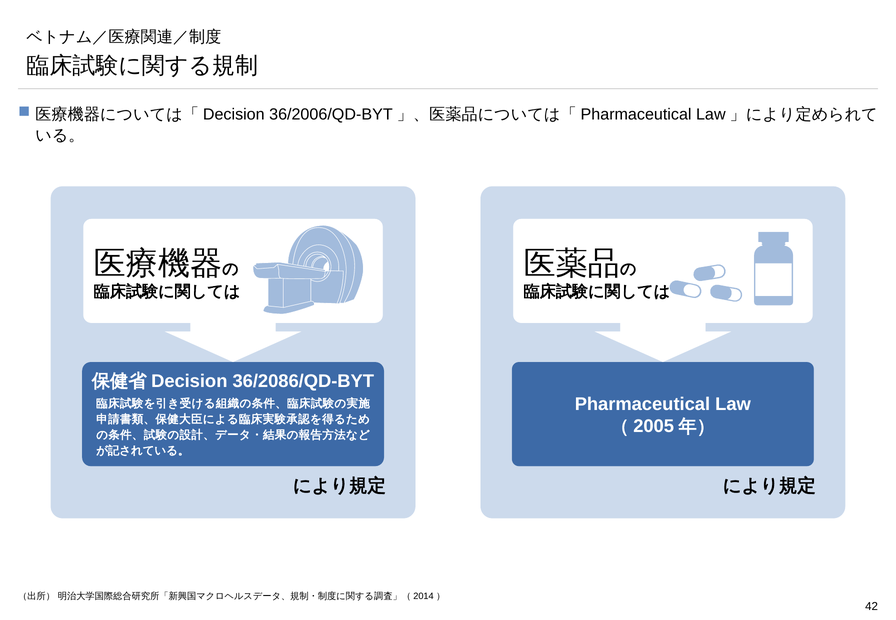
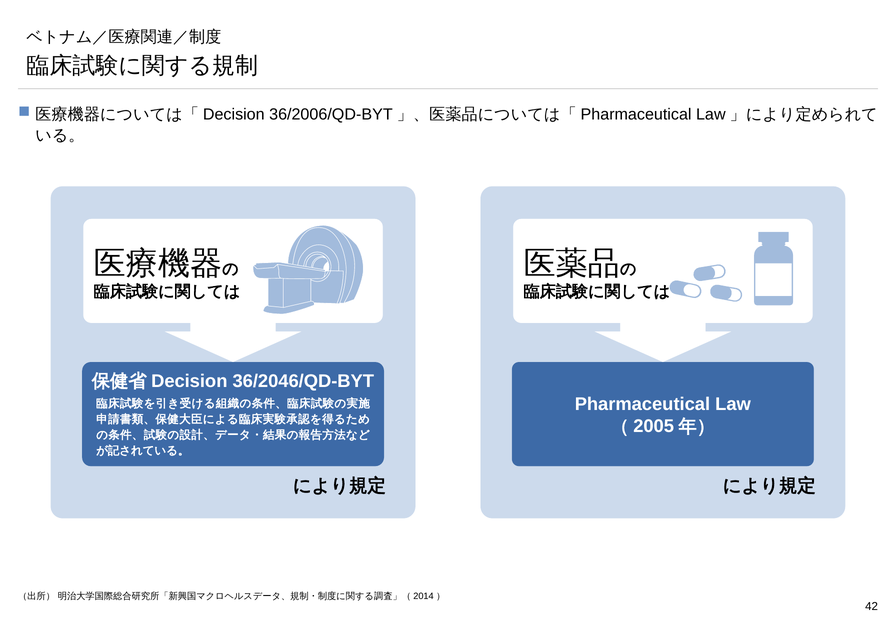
36/2086/QD-BYT: 36/2086/QD-BYT -> 36/2046/QD-BYT
